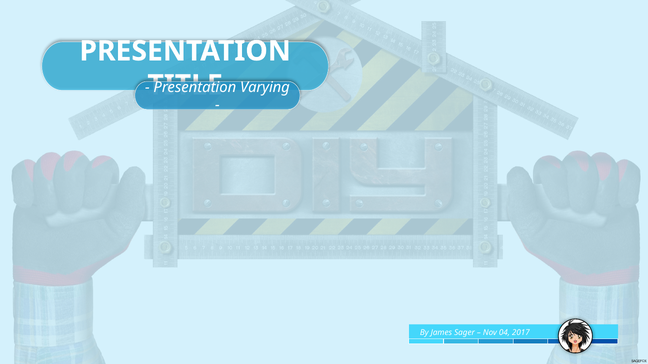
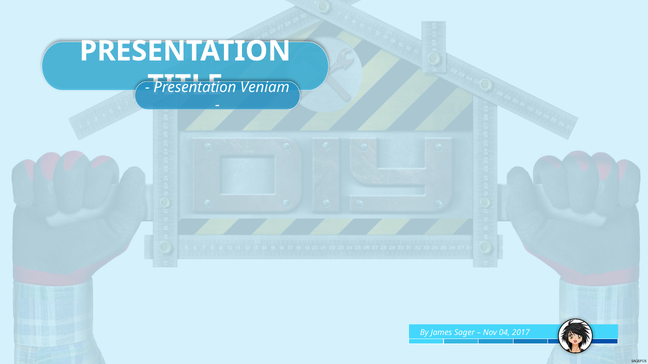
Varying: Varying -> Veniam
